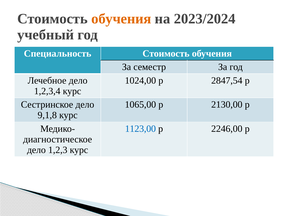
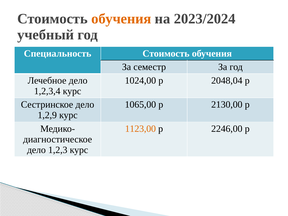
2847,54: 2847,54 -> 2048,04
9,1,8: 9,1,8 -> 1,2,9
1123,00 colour: blue -> orange
